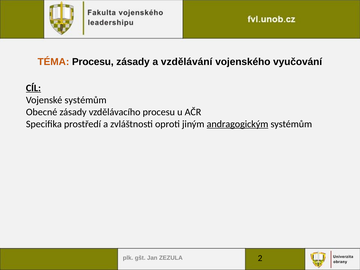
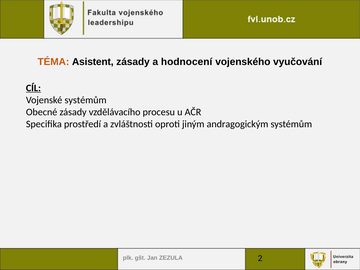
TÉMA Procesu: Procesu -> Asistent
vzdělávání: vzdělávání -> hodnocení
andragogickým underline: present -> none
